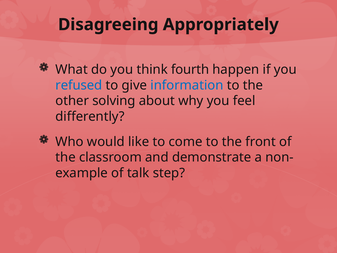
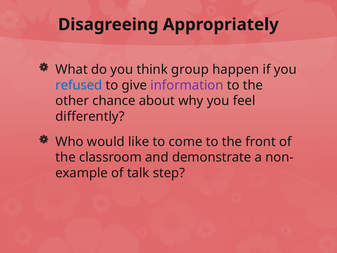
fourth: fourth -> group
information colour: blue -> purple
solving: solving -> chance
